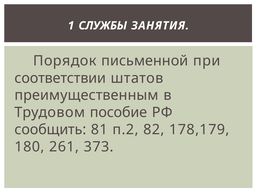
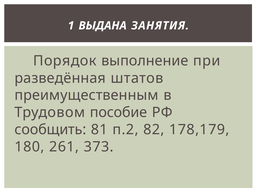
СЛУЖБЫ: СЛУЖБЫ -> ВЫДАНА
письменной: письменной -> выполнение
соответствии: соответствии -> разведённая
